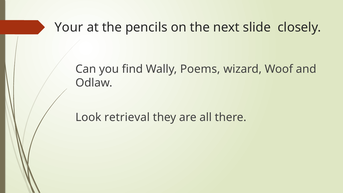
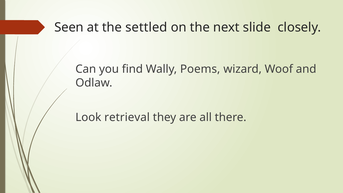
Your: Your -> Seen
pencils: pencils -> settled
